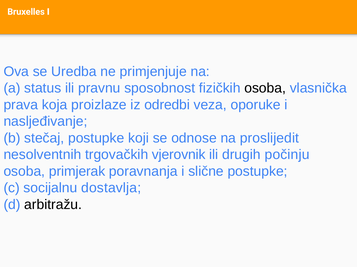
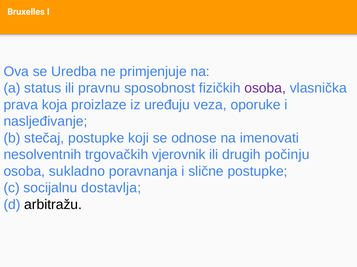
osoba at (265, 88) colour: black -> purple
odredbi: odredbi -> uređuju
proslijedit: proslijedit -> imenovati
primjerak: primjerak -> sukladno
